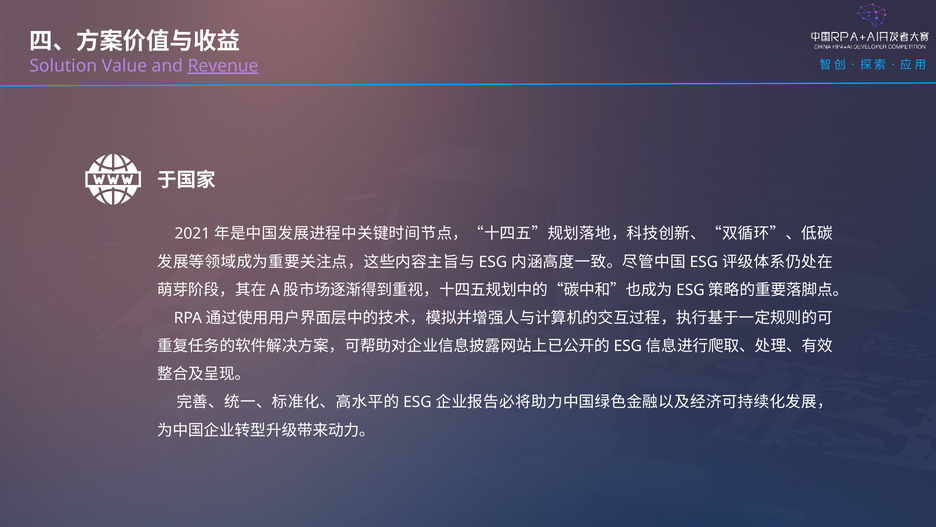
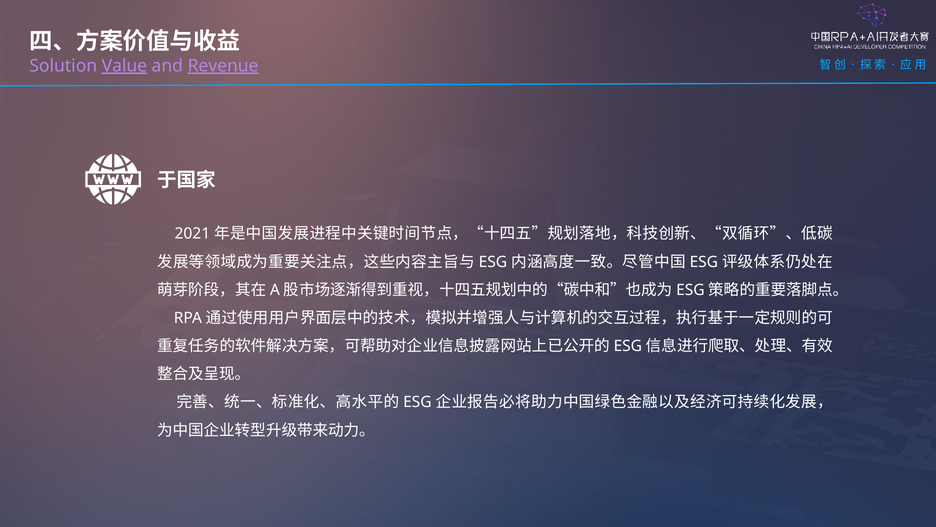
Value underline: none -> present
